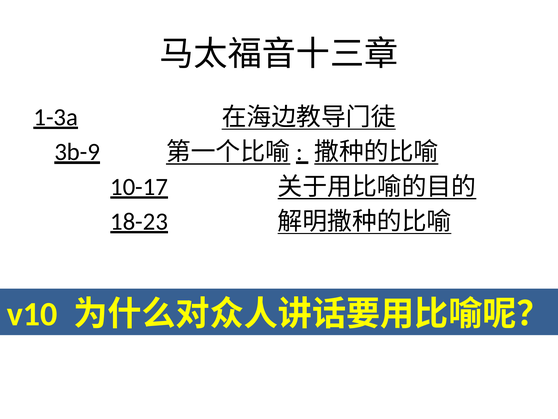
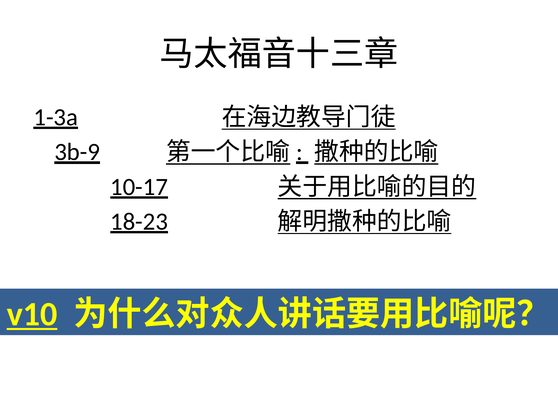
v10 underline: none -> present
